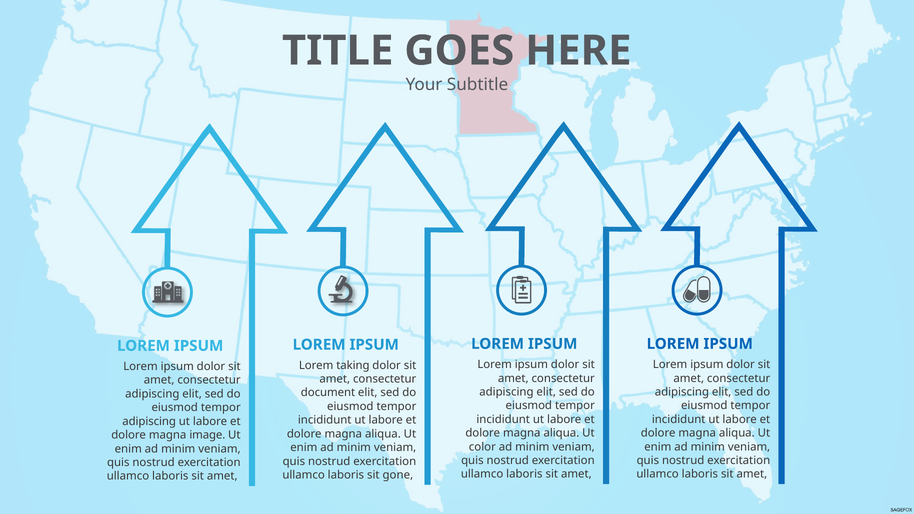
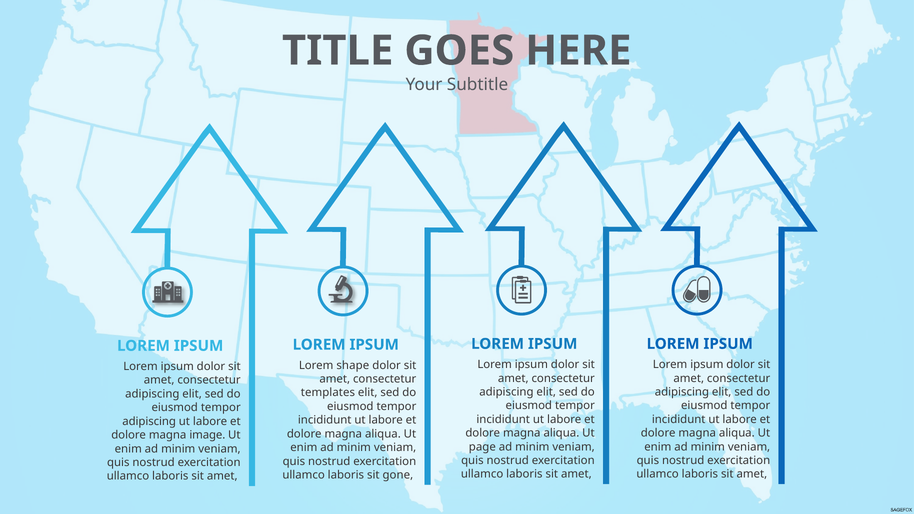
taking: taking -> shape
document: document -> templates
color: color -> page
